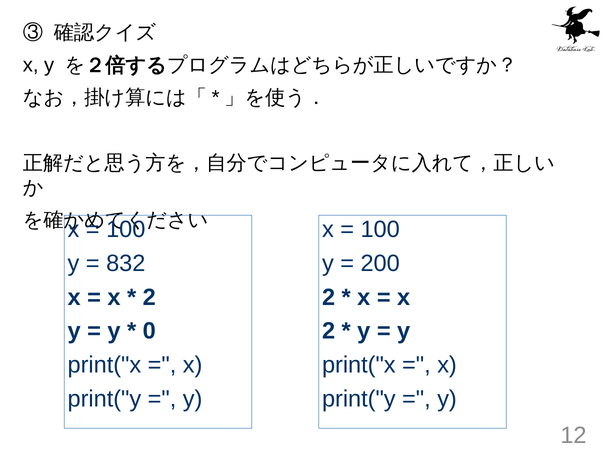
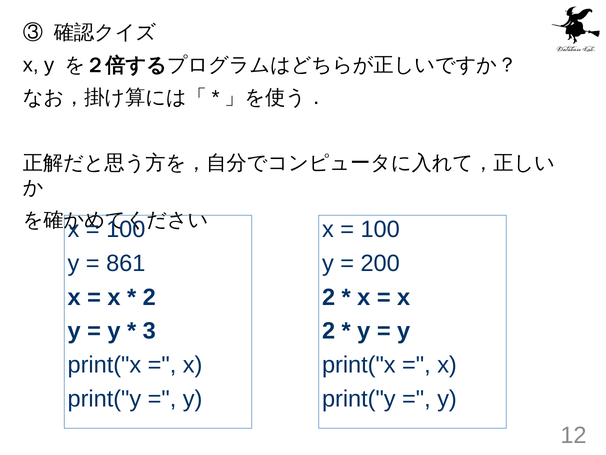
832: 832 -> 861
0: 0 -> 3
